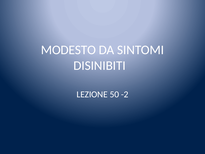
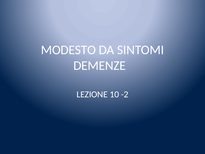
DISINIBITI: DISINIBITI -> DEMENZE
50: 50 -> 10
